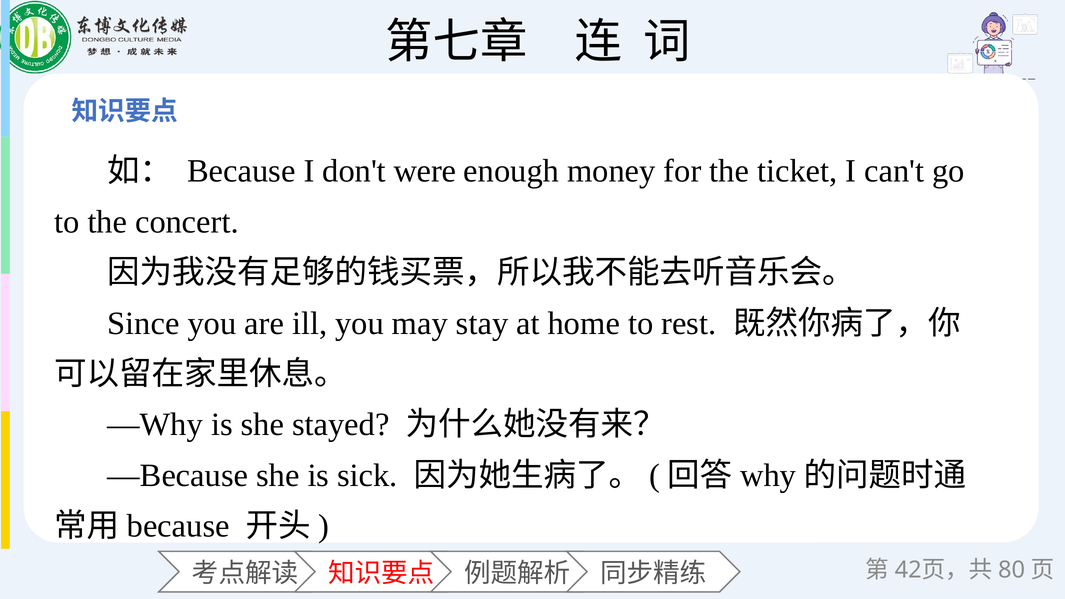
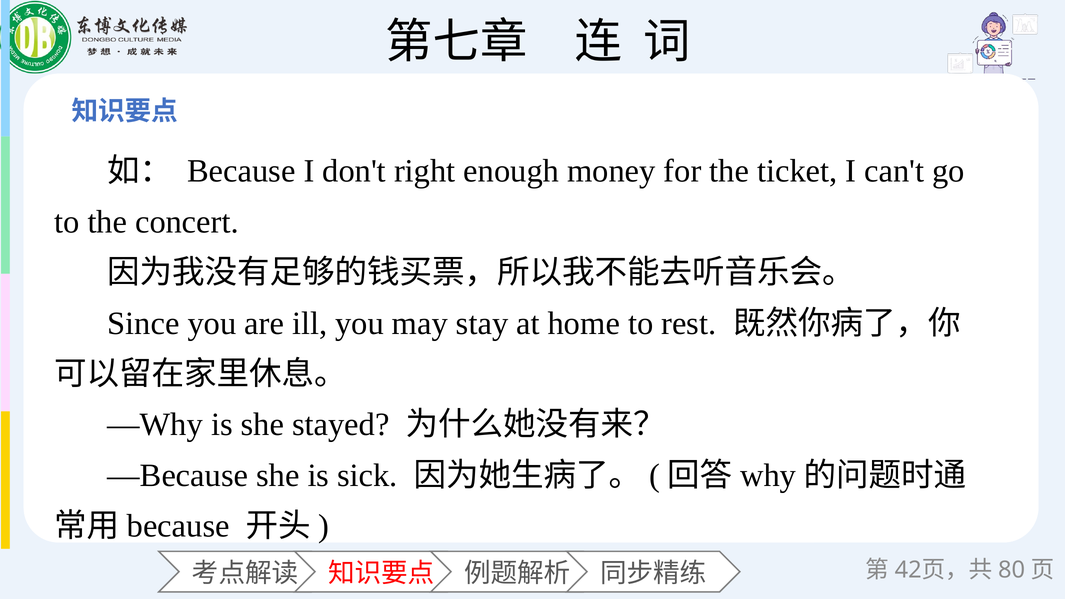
were: were -> right
